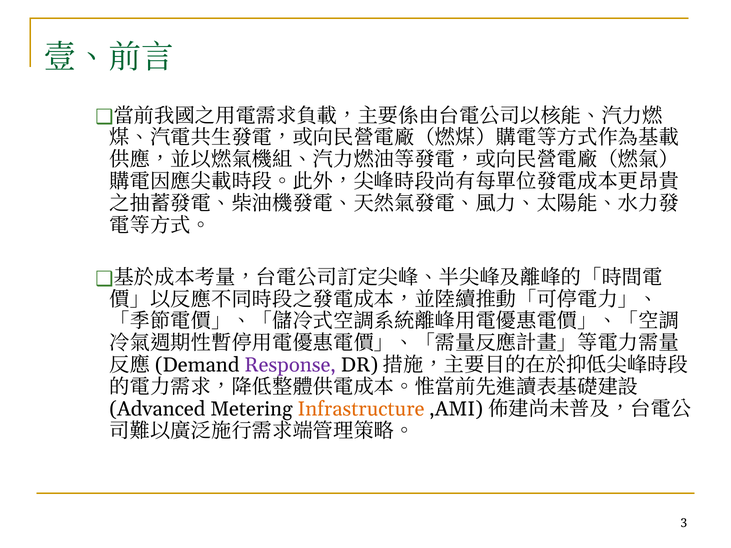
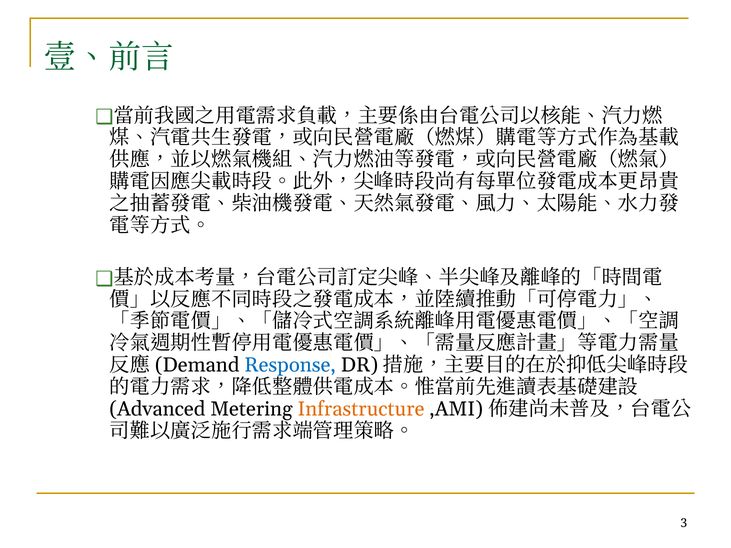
Response colour: purple -> blue
